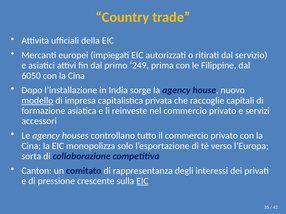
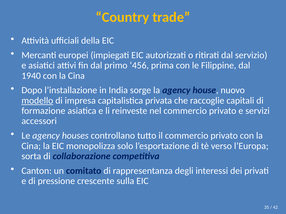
249: 249 -> 456
6050: 6050 -> 1940
EIC at (142, 181) underline: present -> none
